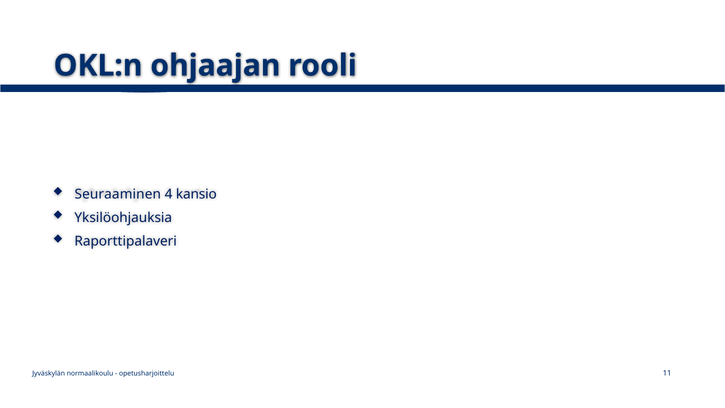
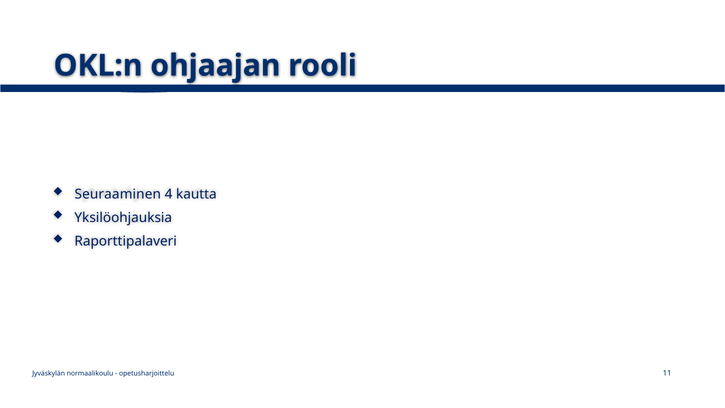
kansio: kansio -> kautta
